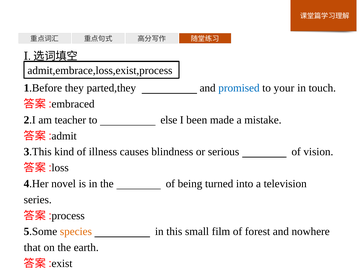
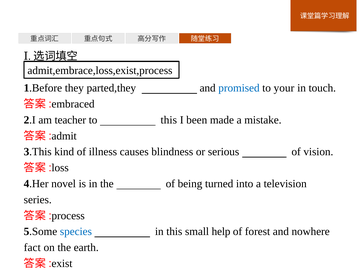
to else: else -> this
species colour: orange -> blue
film: film -> help
that: that -> fact
